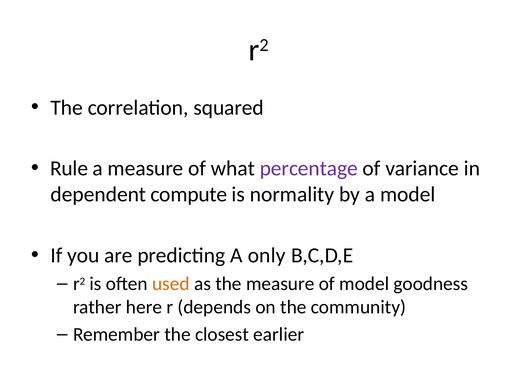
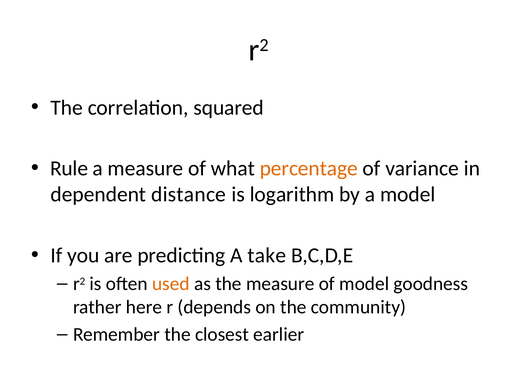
percentage colour: purple -> orange
compute: compute -> distance
normality: normality -> logarithm
only: only -> take
